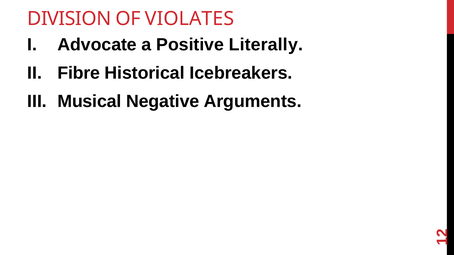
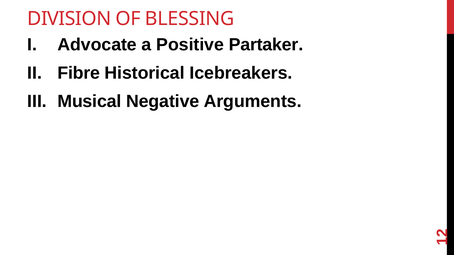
VIOLATES: VIOLATES -> BLESSING
Literally: Literally -> Partaker
